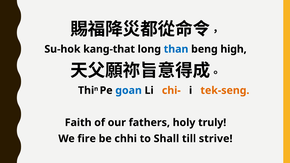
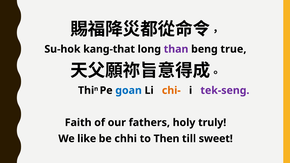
than colour: blue -> purple
high: high -> true
tek-seng colour: orange -> purple
fire: fire -> like
Shall: Shall -> Then
strive: strive -> sweet
